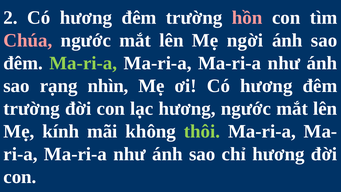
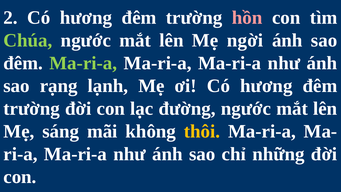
Chúa colour: pink -> light green
nhìn: nhìn -> lạnh
lạc hương: hương -> đường
kính: kính -> sáng
thôi colour: light green -> yellow
chỉ hương: hương -> những
